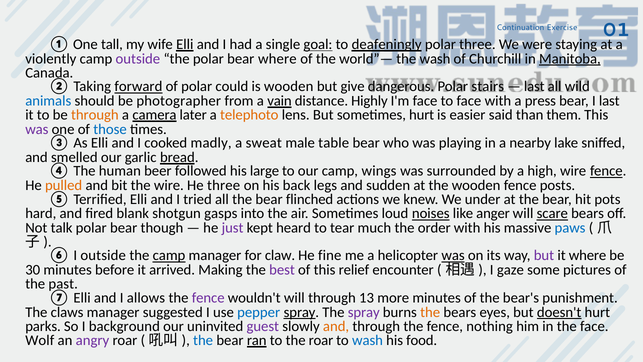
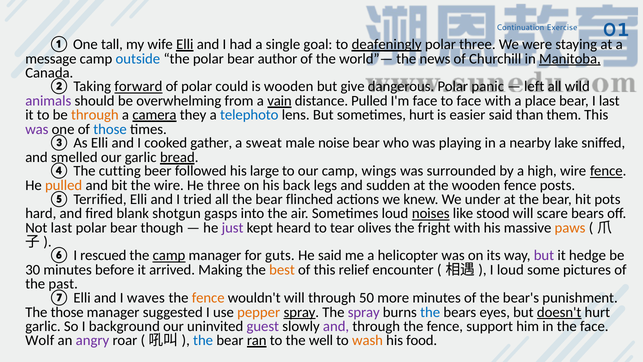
goal underline: present -> none
violently: violently -> message
outside at (138, 59) colour: purple -> blue
bear where: where -> author
the wash: wash -> news
stairs: stairs -> panic
last at (534, 87): last -> left
animals colour: blue -> purple
photographer: photographer -> overwhelming
distance Highly: Highly -> Pulled
press: press -> place
later: later -> they
telephoto colour: orange -> blue
madly: madly -> gather
table: table -> noise
human: human -> cutting
anger: anger -> stood
scare underline: present -> none
Not talk: talk -> last
much: much -> olives
order: order -> fright
paws colour: blue -> orange
I outside: outside -> rescued
claw: claw -> guts
He fine: fine -> said
was at (453, 255) underline: present -> none
it where: where -> hedge
best colour: purple -> orange
I gaze: gaze -> loud
allows: allows -> waves
fence at (208, 298) colour: purple -> orange
13: 13 -> 50
The claws: claws -> those
pepper colour: blue -> orange
the at (430, 312) colour: orange -> blue
parks at (43, 326): parks -> garlic
and at (336, 326) colour: orange -> purple
nothing: nothing -> support
the roar: roar -> well
wash at (368, 340) colour: blue -> orange
